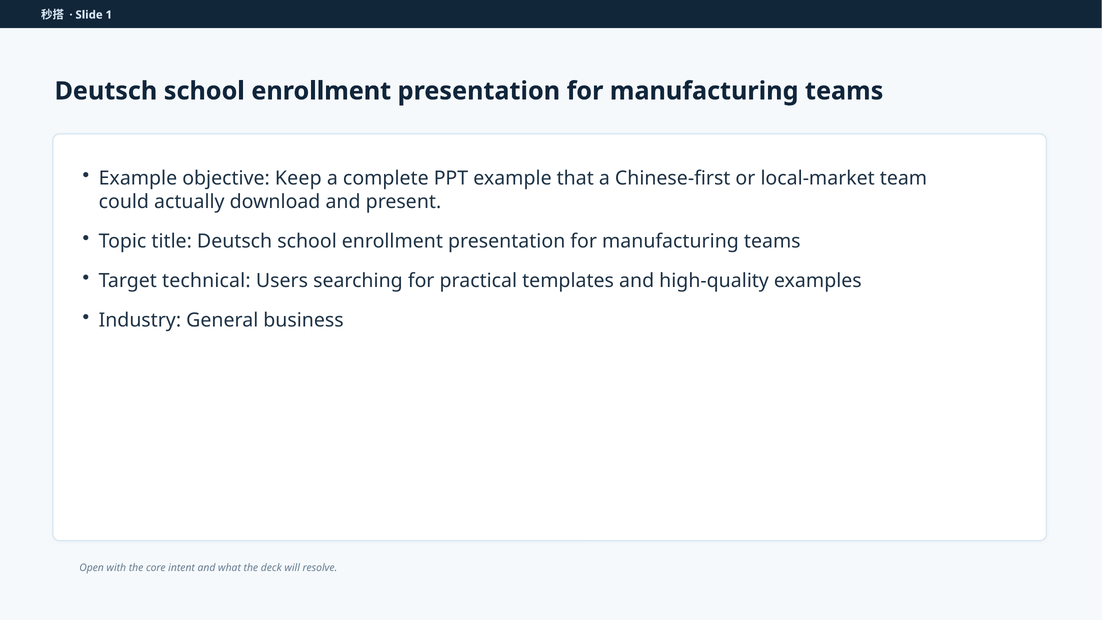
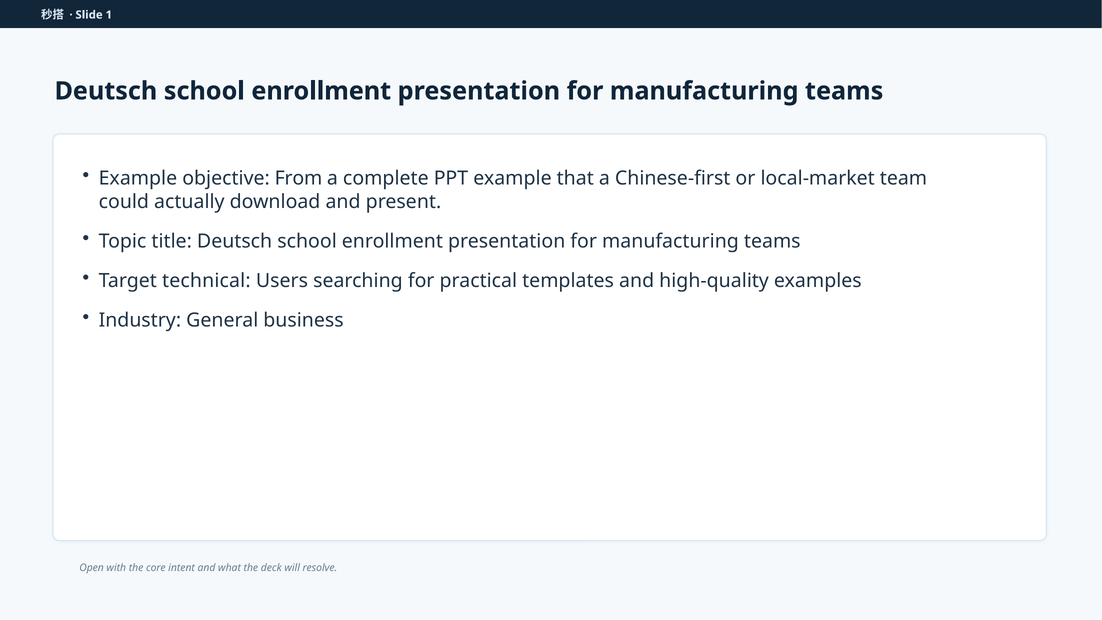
Keep: Keep -> From
